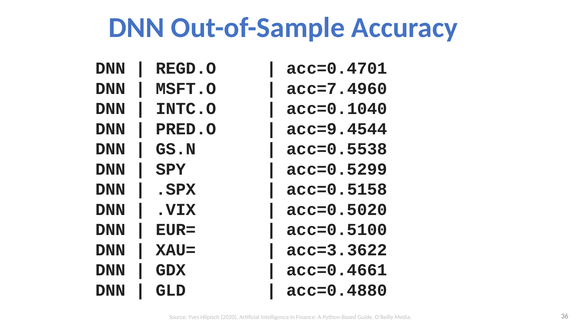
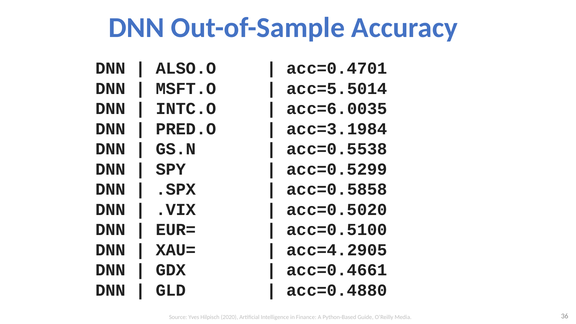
REGD.O: REGD.O -> ALSO.O
acc=7.4960: acc=7.4960 -> acc=5.5014
acc=0.1040: acc=0.1040 -> acc=6.0035
acc=9.4544: acc=9.4544 -> acc=3.1984
acc=0.5158: acc=0.5158 -> acc=0.5858
acc=3.3622: acc=3.3622 -> acc=4.2905
